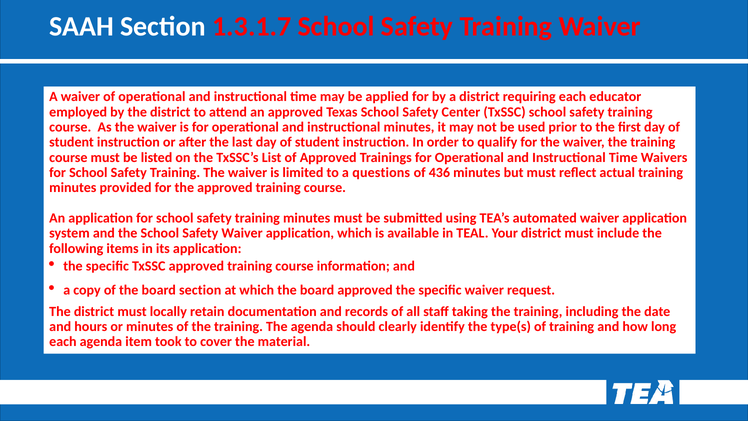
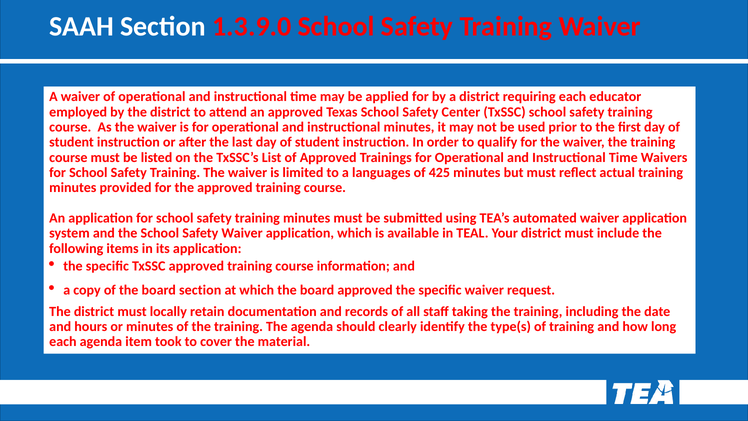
1.3.1.7: 1.3.1.7 -> 1.3.9.0
questions: questions -> languages
436: 436 -> 425
